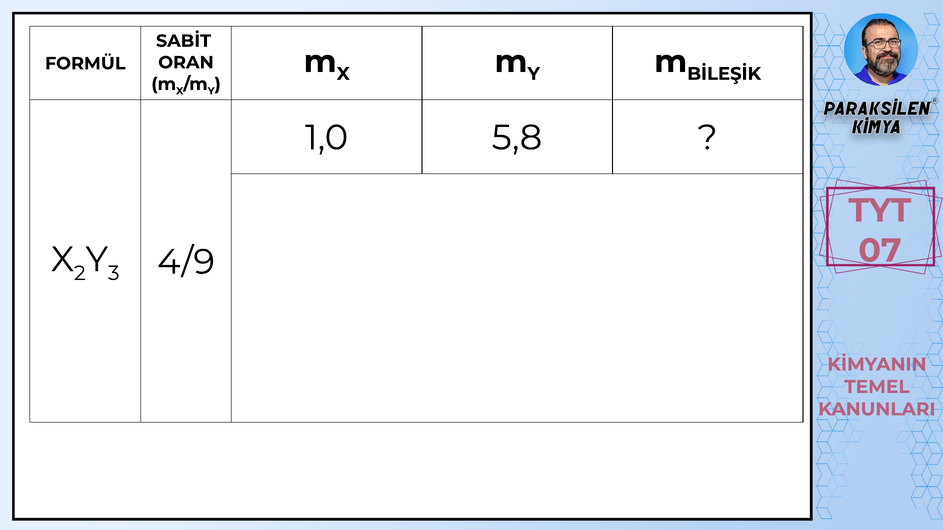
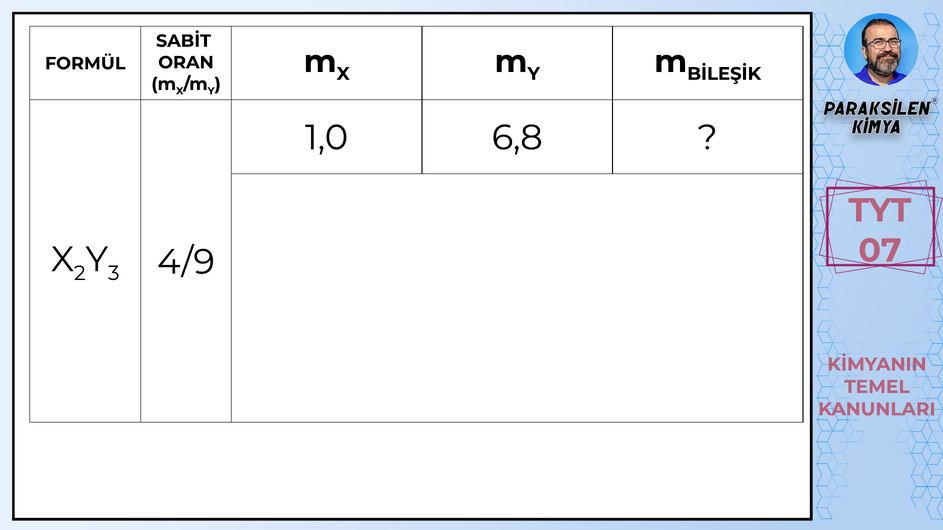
5,8: 5,8 -> 6,8
